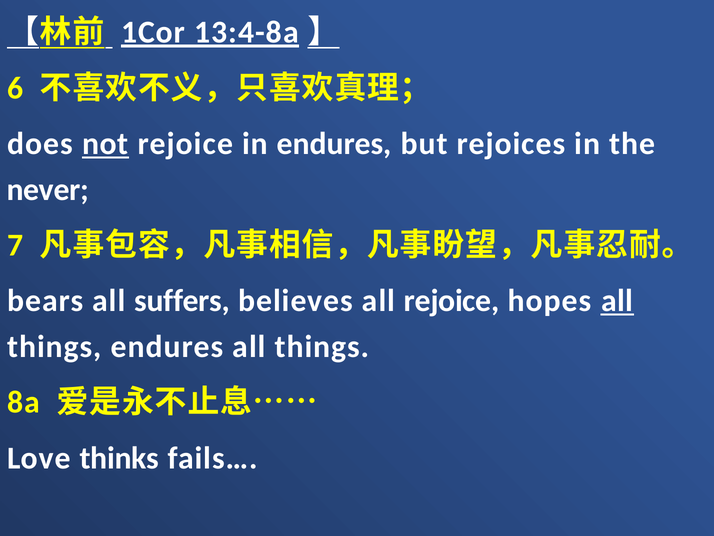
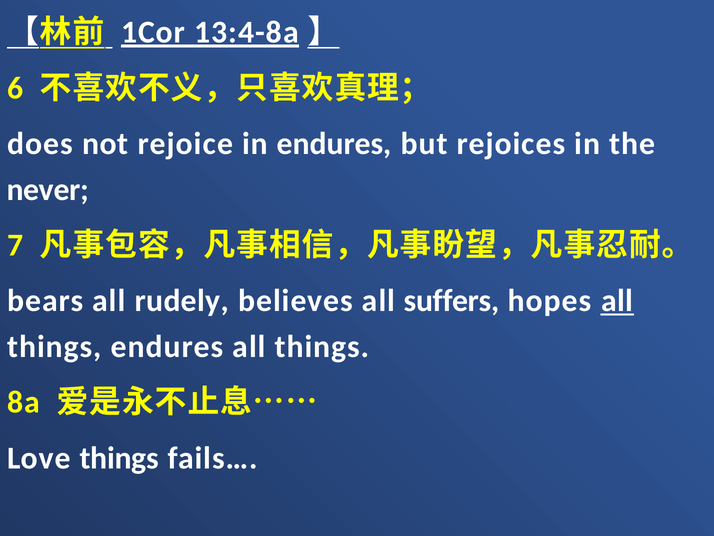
not underline: present -> none
suffers: suffers -> rudely
all rejoice: rejoice -> suffers
Love thinks: thinks -> things
